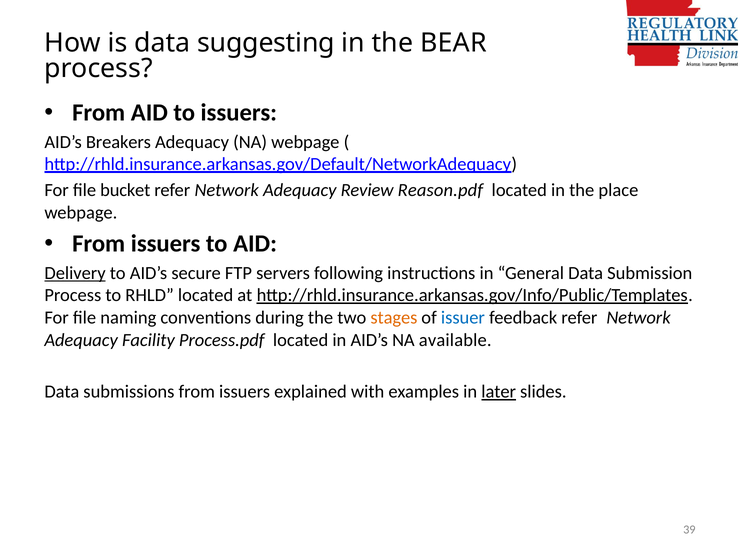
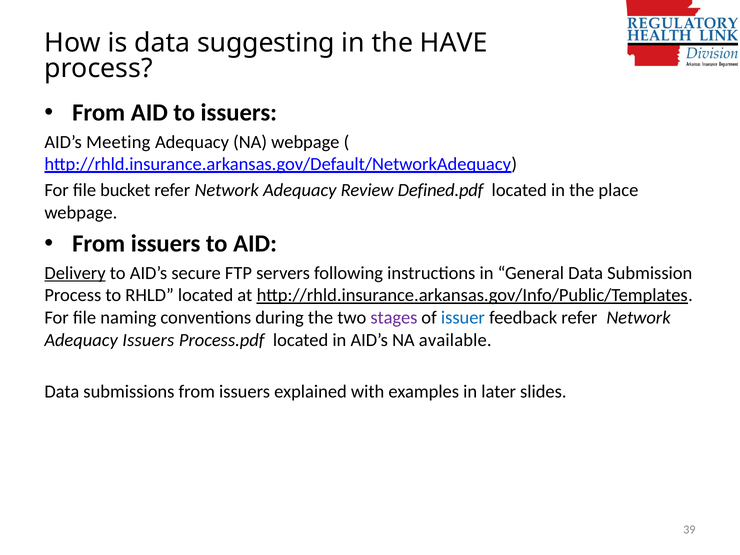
BEAR: BEAR -> HAVE
Breakers: Breakers -> Meeting
Reason.pdf: Reason.pdf -> Defined.pdf
stages colour: orange -> purple
Adequacy Facility: Facility -> Issuers
later underline: present -> none
